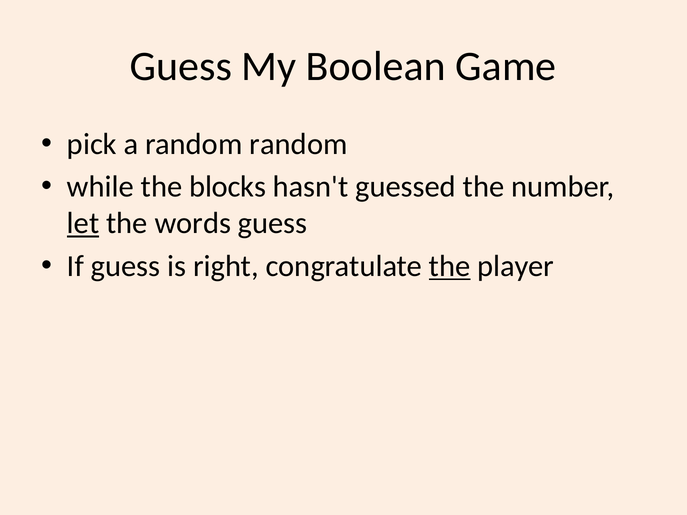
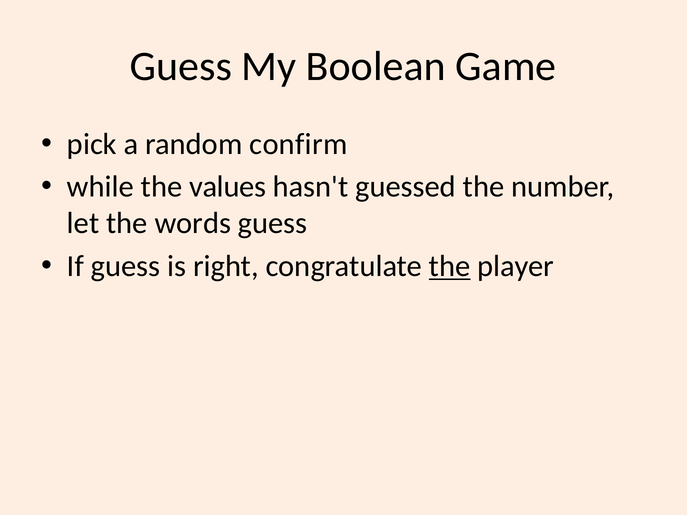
random random: random -> confirm
blocks: blocks -> values
let underline: present -> none
